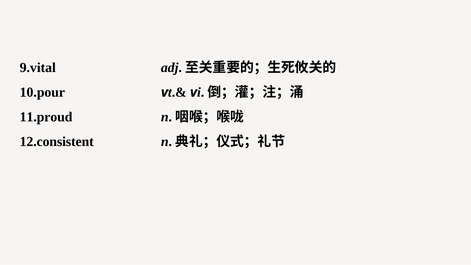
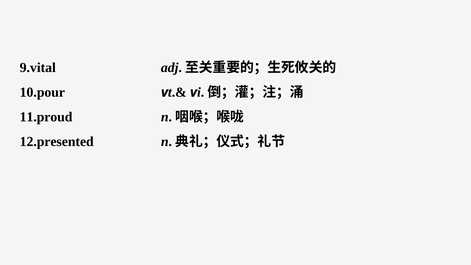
12.consistent: 12.consistent -> 12.presented
